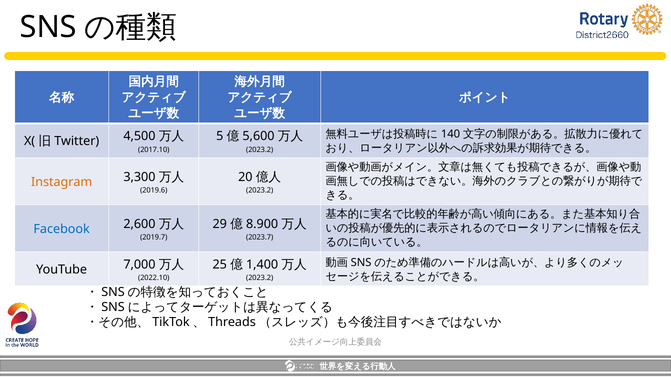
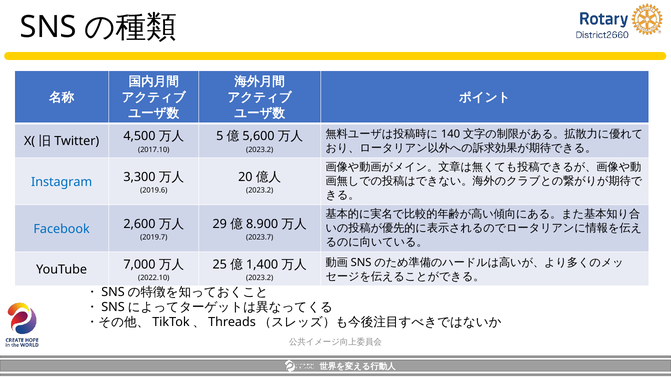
Instagram colour: orange -> blue
